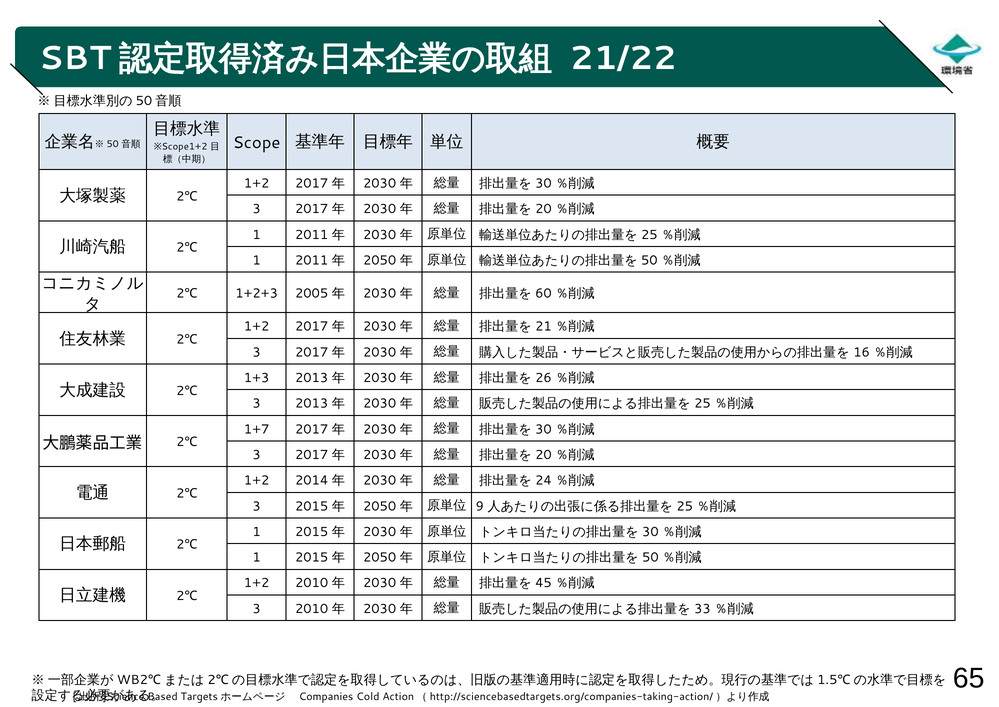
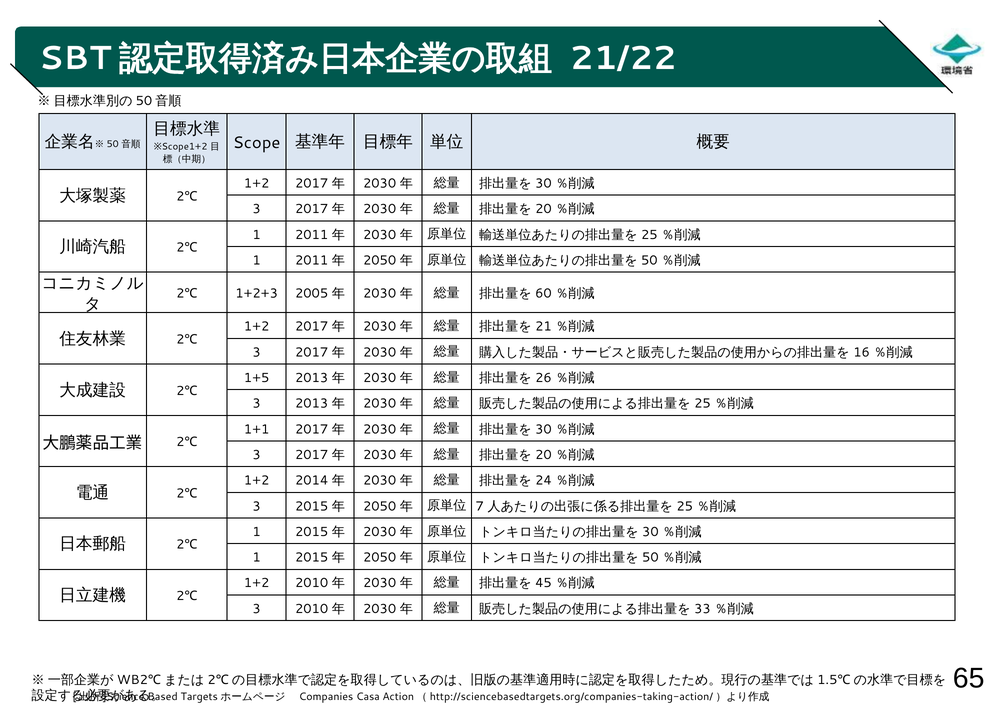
1+3: 1+3 -> 1+5
1+7: 1+7 -> 1+1
9: 9 -> 7
Cold: Cold -> Casa
